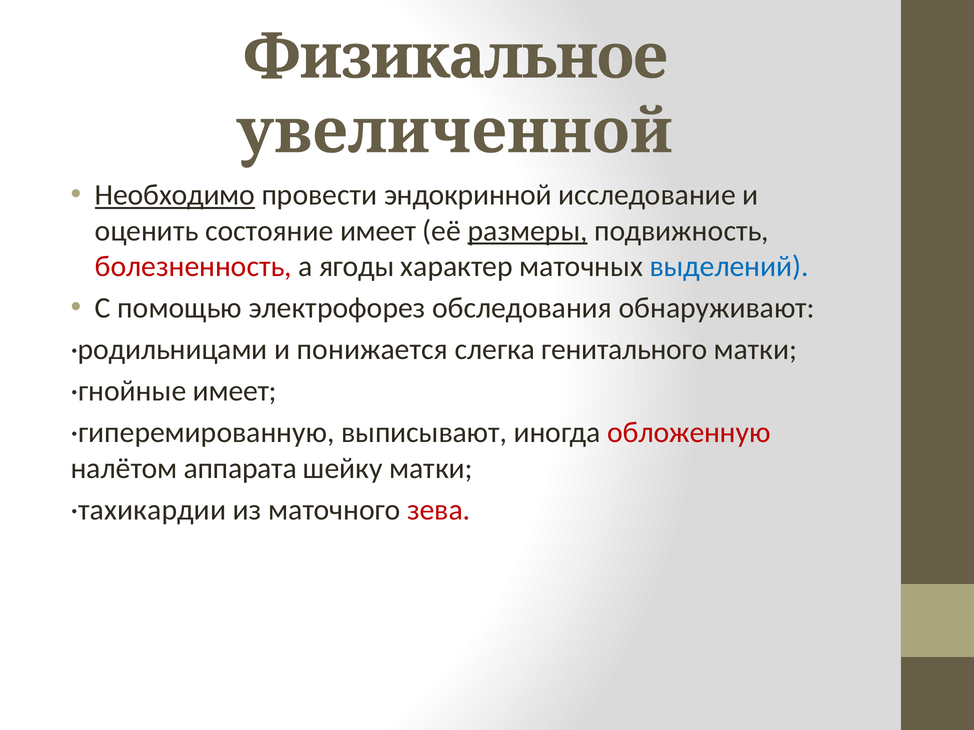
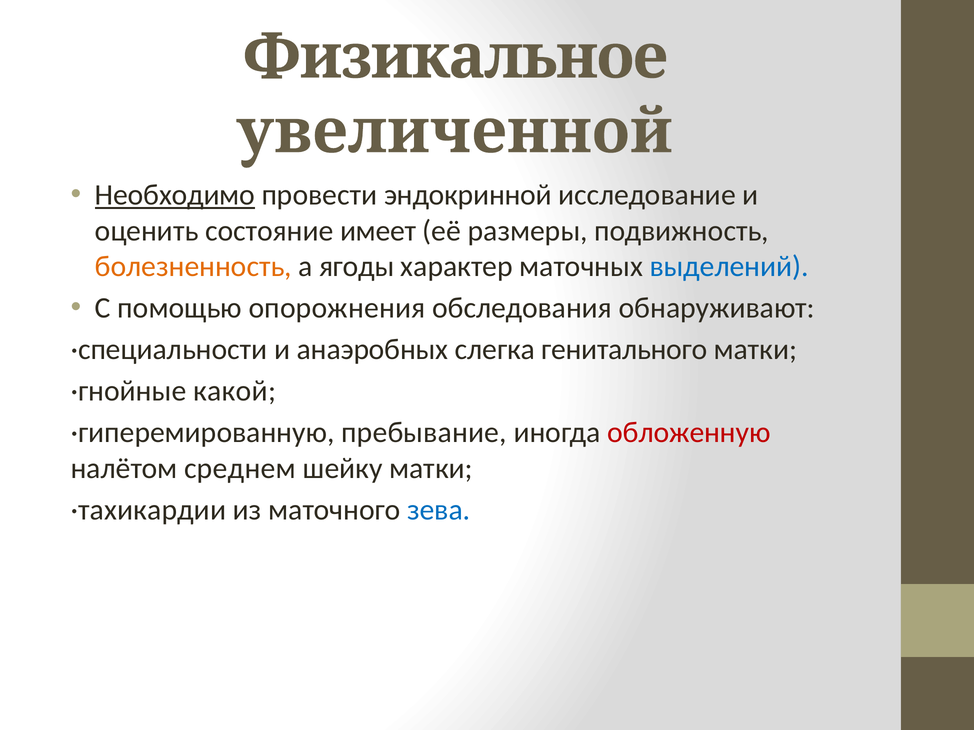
размеры underline: present -> none
болезненность colour: red -> orange
электрофорез: электрофорез -> опорожнения
·родильницами: ·родильницами -> ·специальности
понижается: понижается -> анаэробных
·гнойные имеет: имеет -> какой
выписывают: выписывают -> пребывание
аппарата: аппарата -> среднем
зева colour: red -> blue
